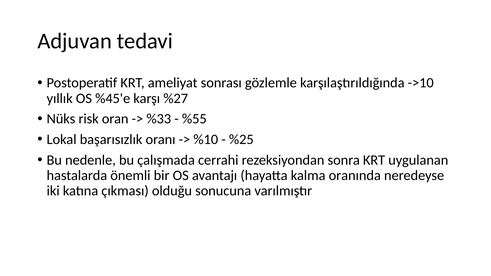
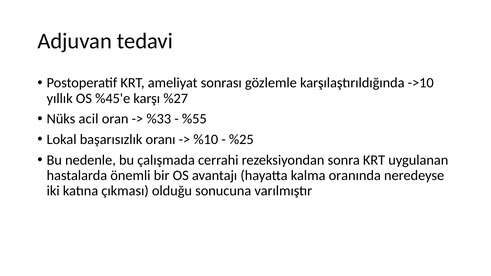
risk: risk -> acil
